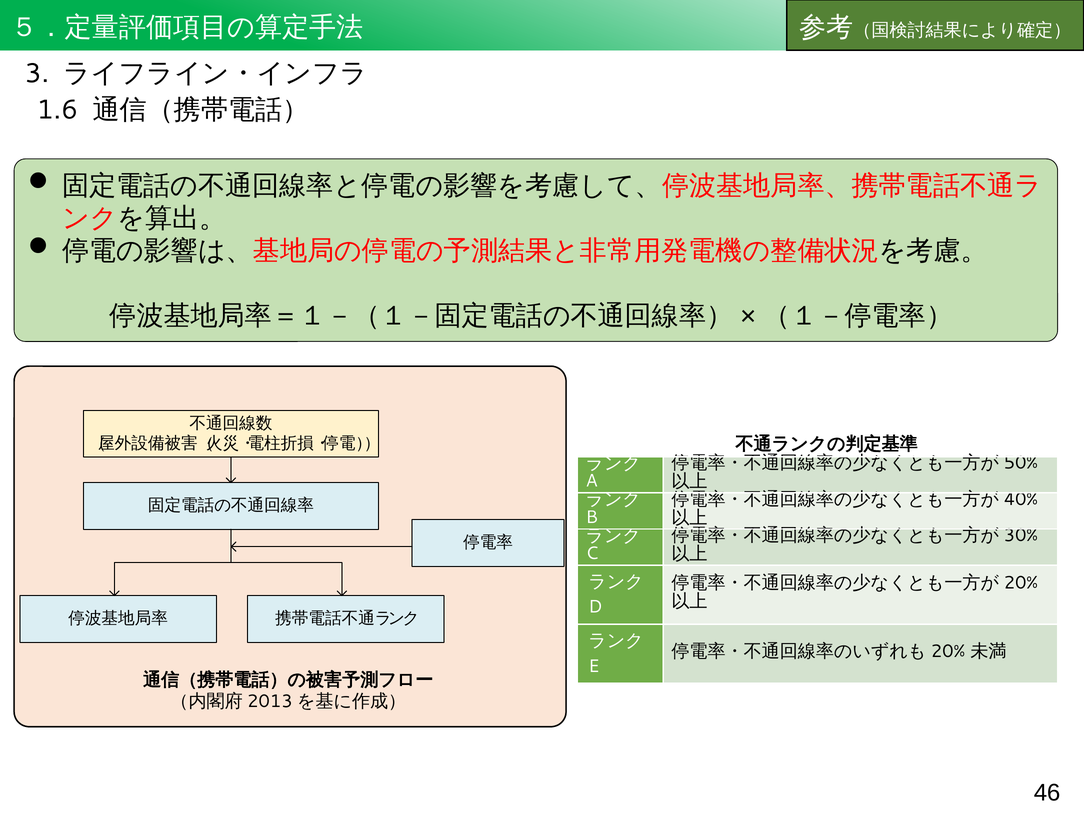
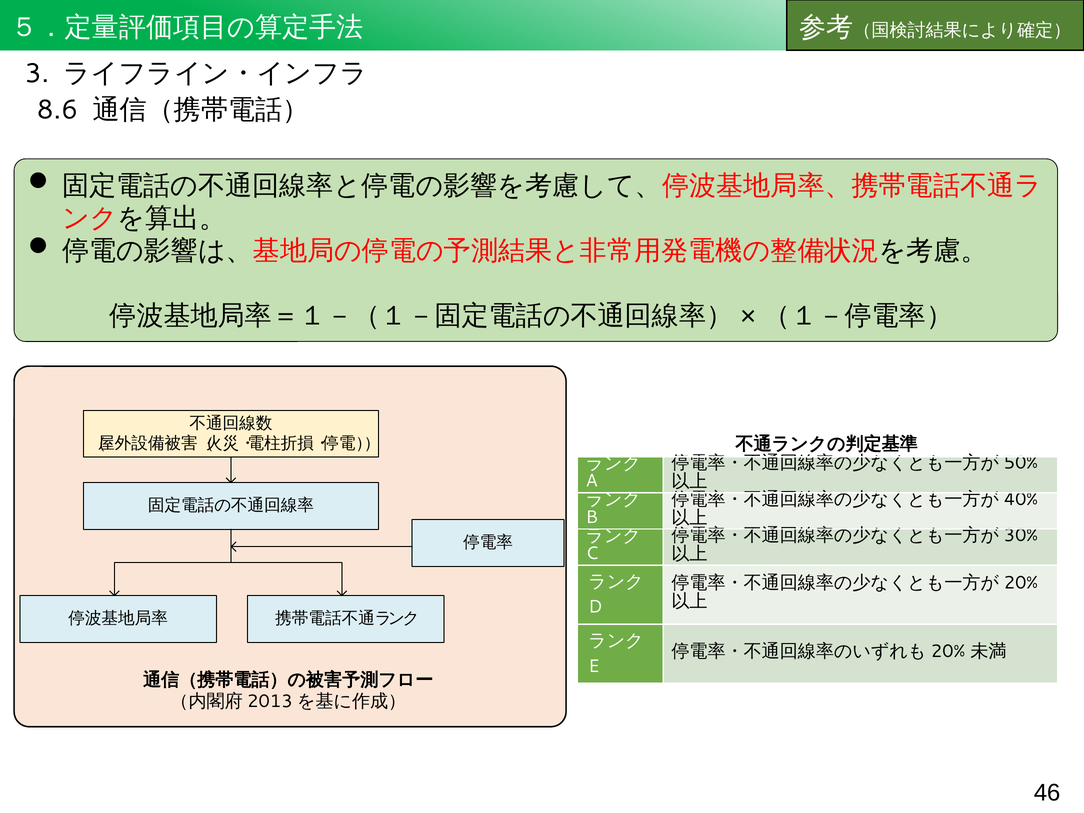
1.6: 1.6 -> 8.6
